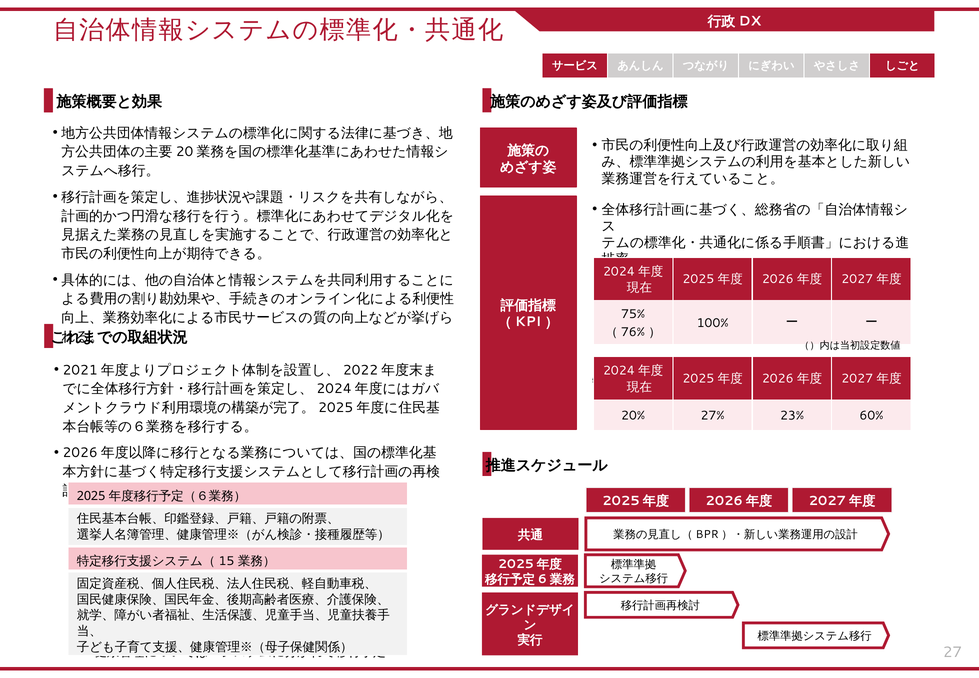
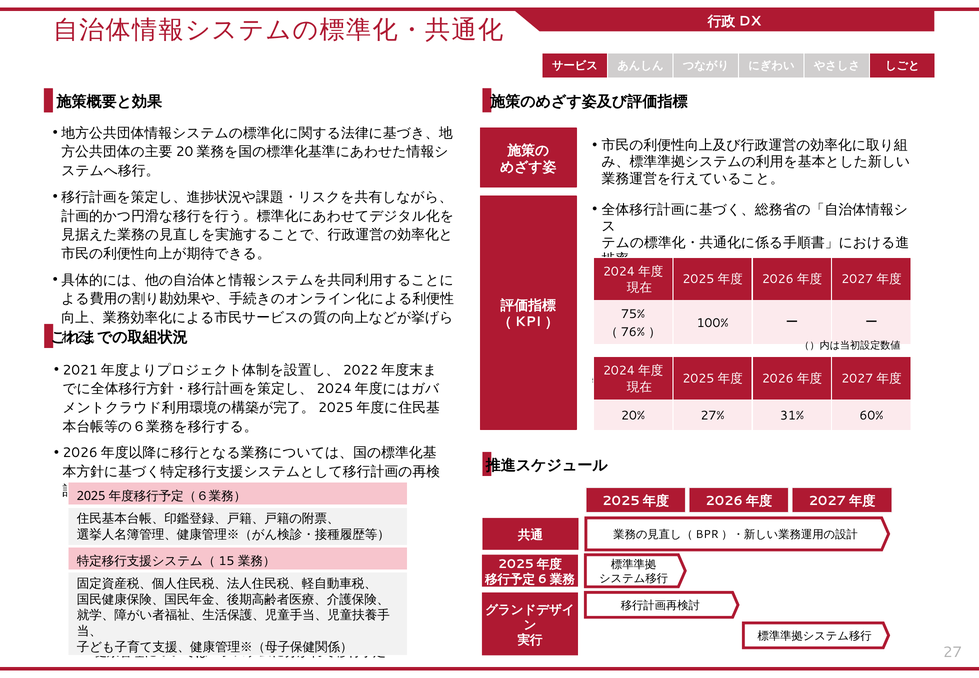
23%: 23% -> 31%
